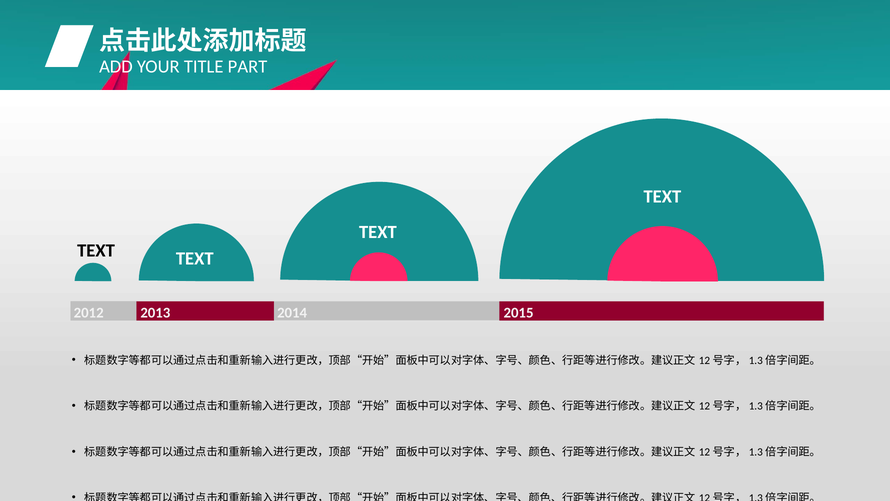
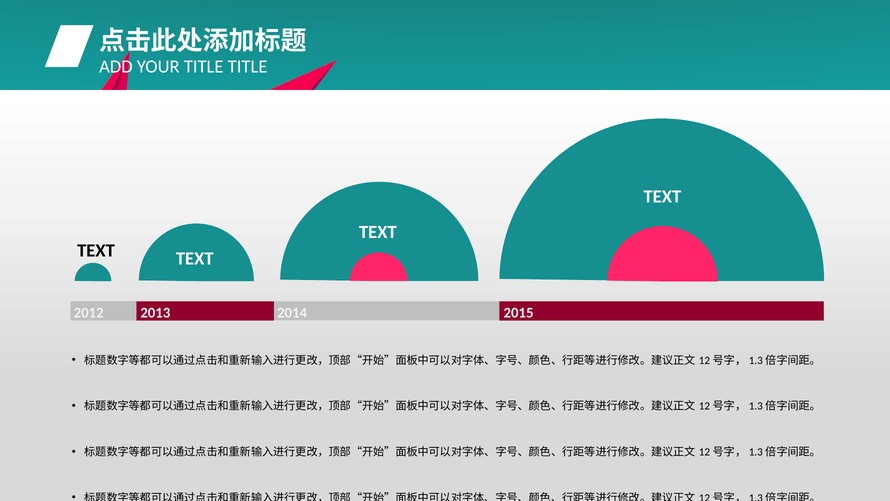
TITLE PART: PART -> TITLE
